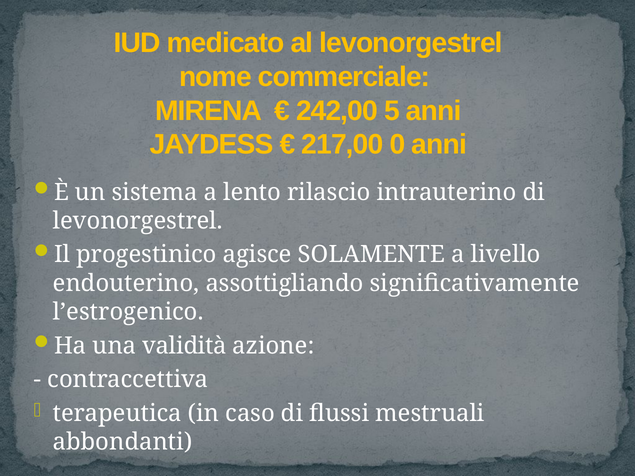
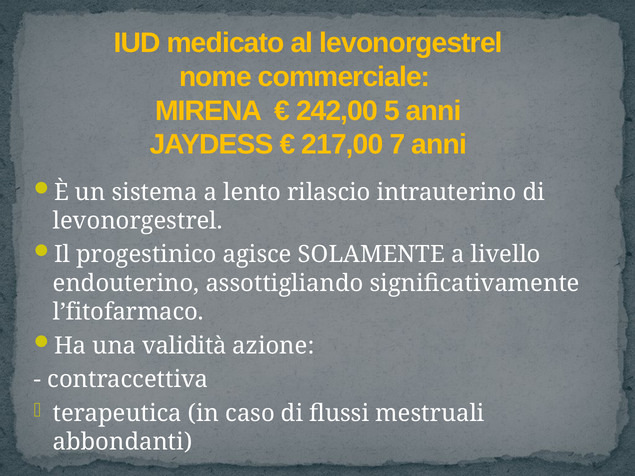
0: 0 -> 7
l’estrogenico: l’estrogenico -> l’fitofarmaco
